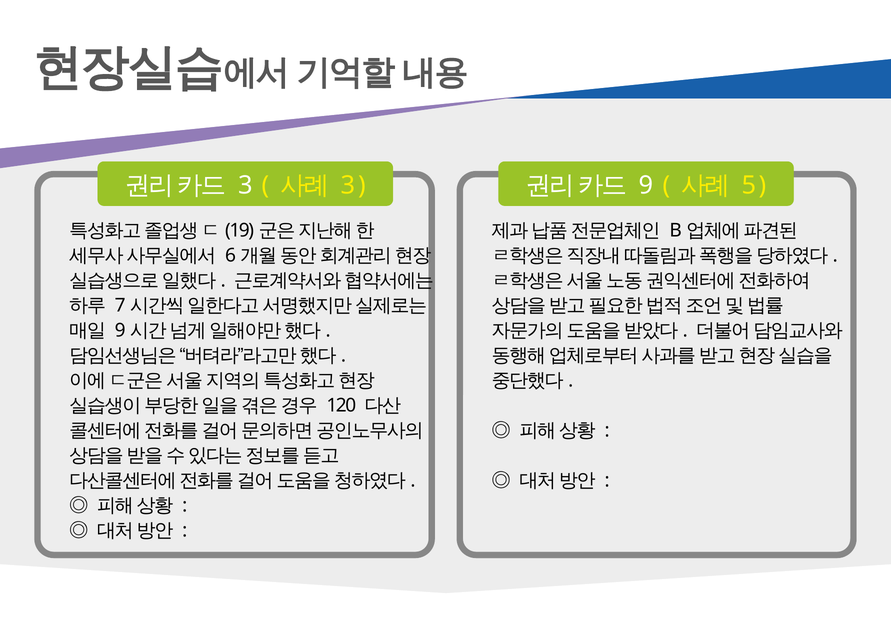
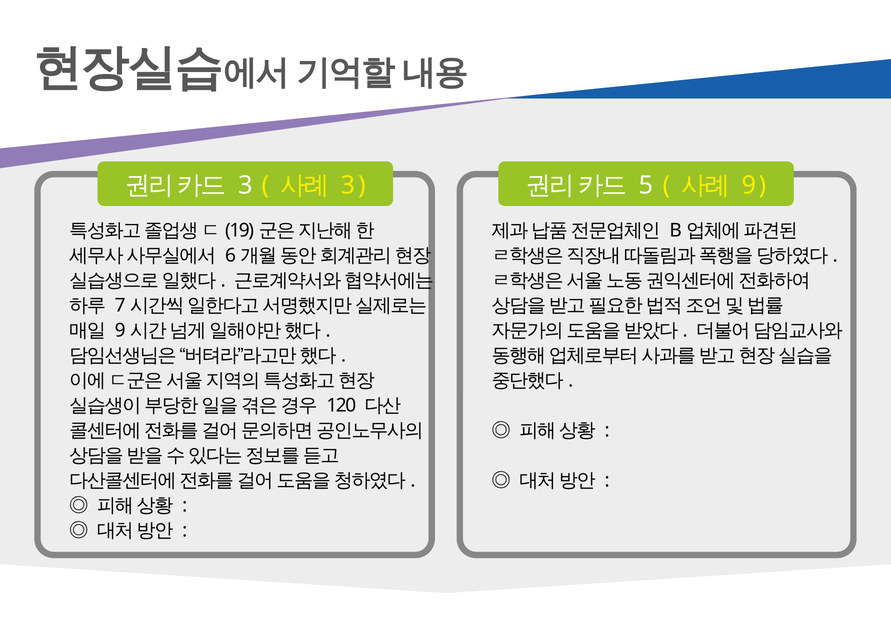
9: 9 -> 5
5: 5 -> 9
